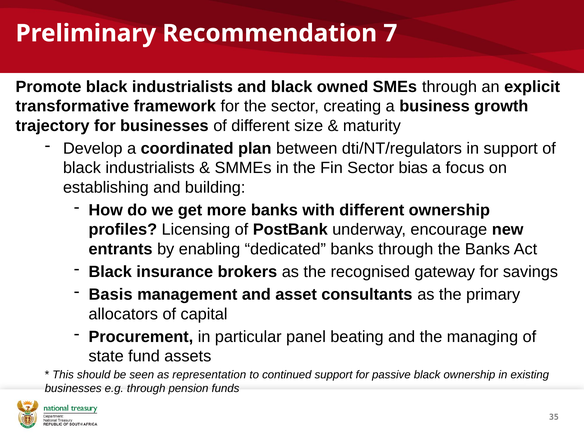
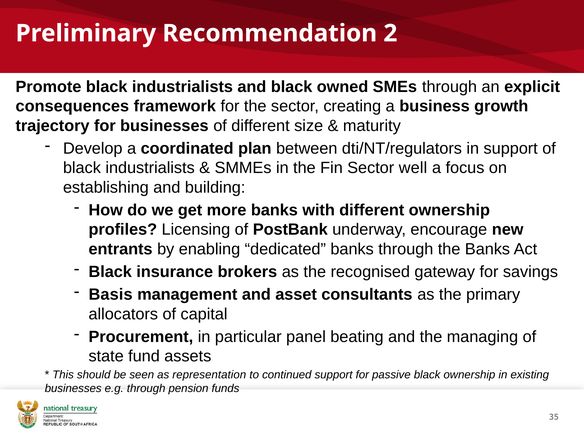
7: 7 -> 2
transformative: transformative -> consequences
bias: bias -> well
